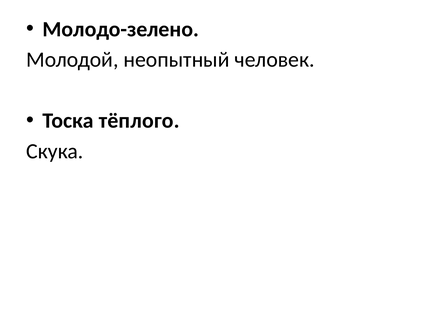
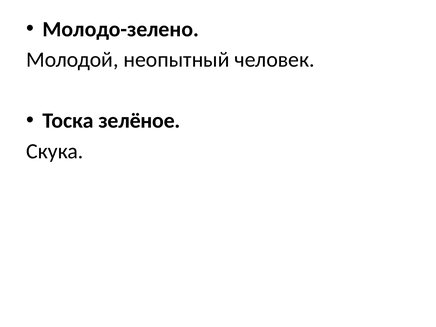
тёплого: тёплого -> зелёное
